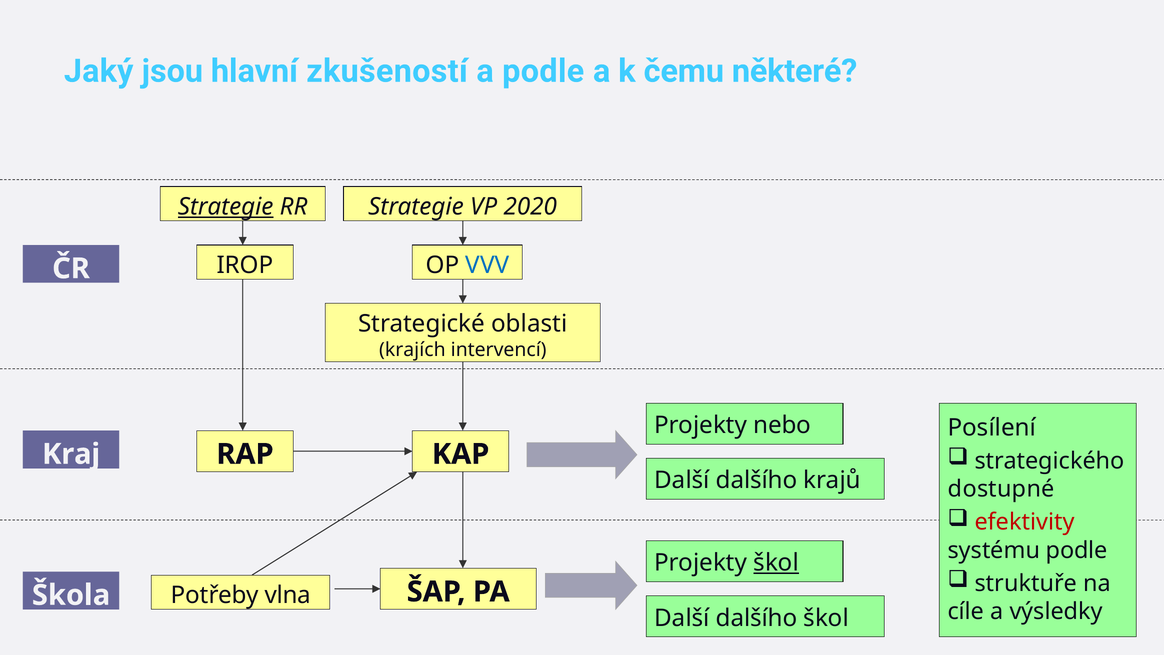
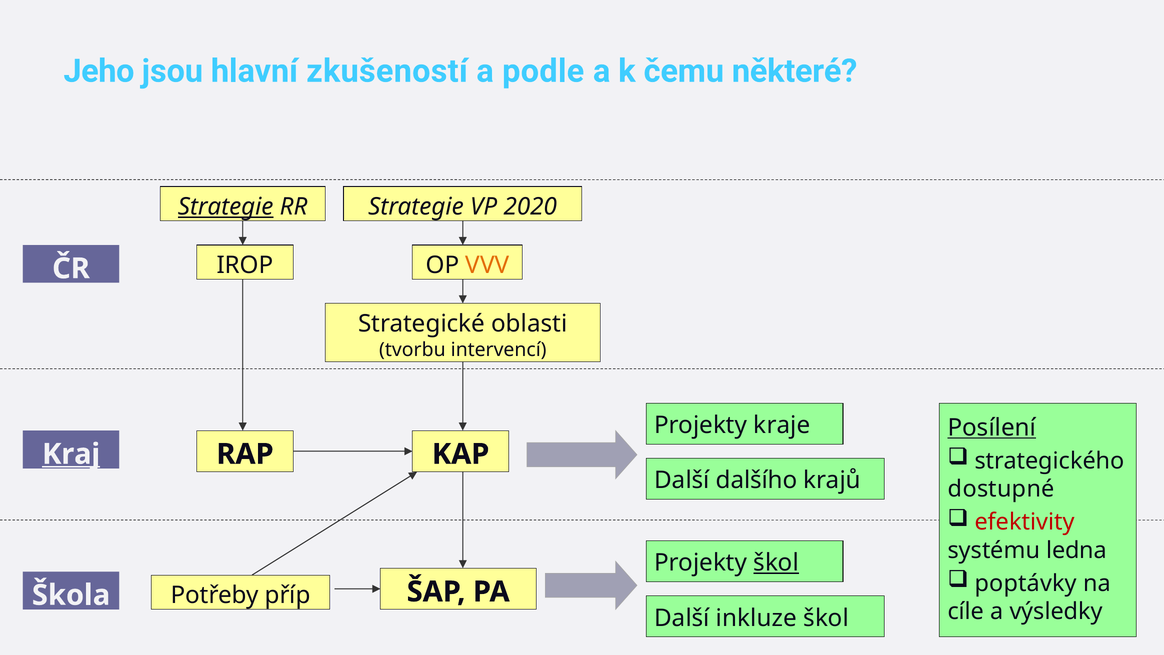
Jaký: Jaký -> Jeho
VVV colour: blue -> orange
krajích: krajích -> tvorbu
nebo: nebo -> kraje
Posílení underline: none -> present
Kraj underline: none -> present
systému podle: podle -> ledna
struktuře: struktuře -> poptávky
vlna: vlna -> příp
dalšího at (757, 618): dalšího -> inkluze
